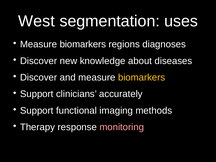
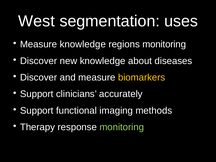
biomarkers at (83, 44): biomarkers -> knowledge
regions diagnoses: diagnoses -> monitoring
monitoring at (122, 127) colour: pink -> light green
